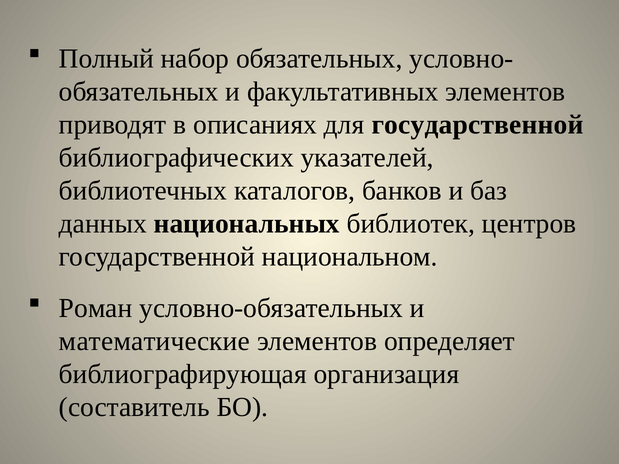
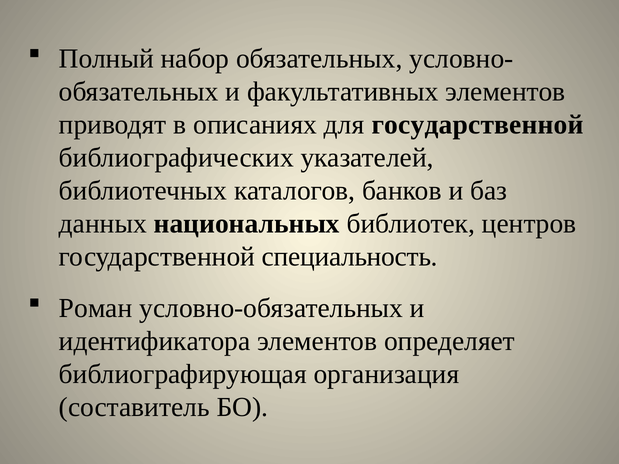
национальном: национальном -> специальность
математические: математические -> идентификатора
